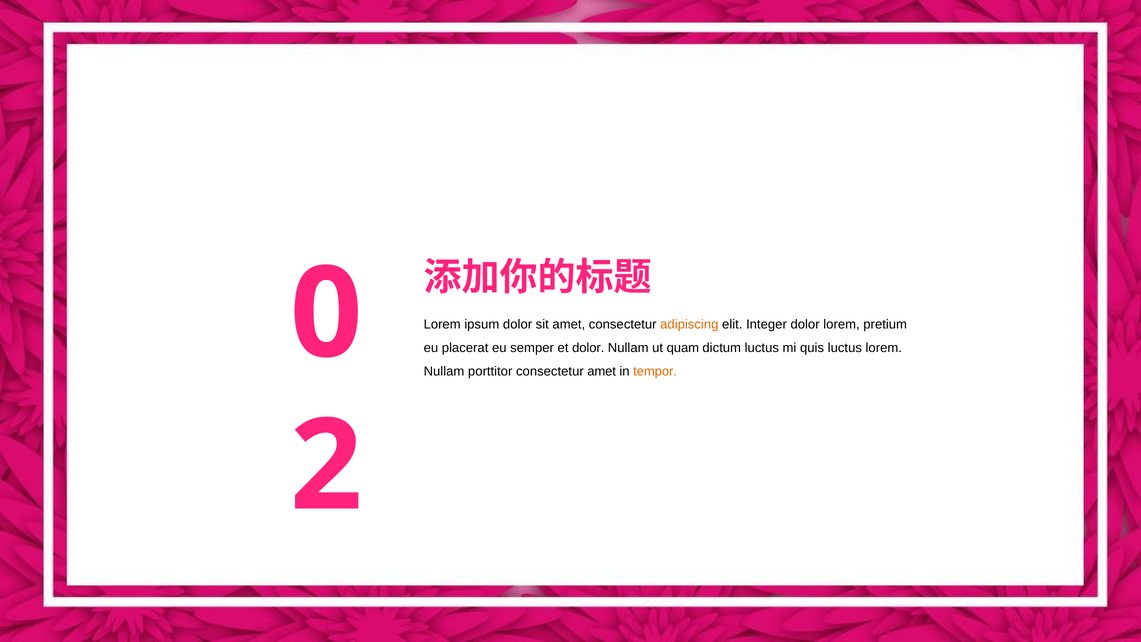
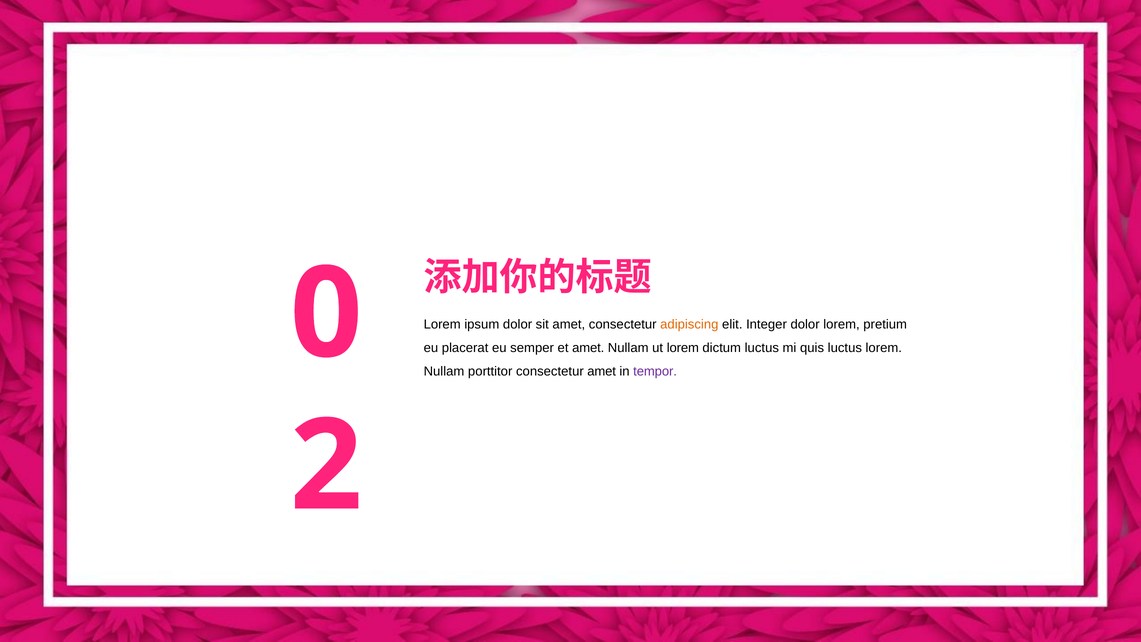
et dolor: dolor -> amet
ut quam: quam -> lorem
tempor colour: orange -> purple
